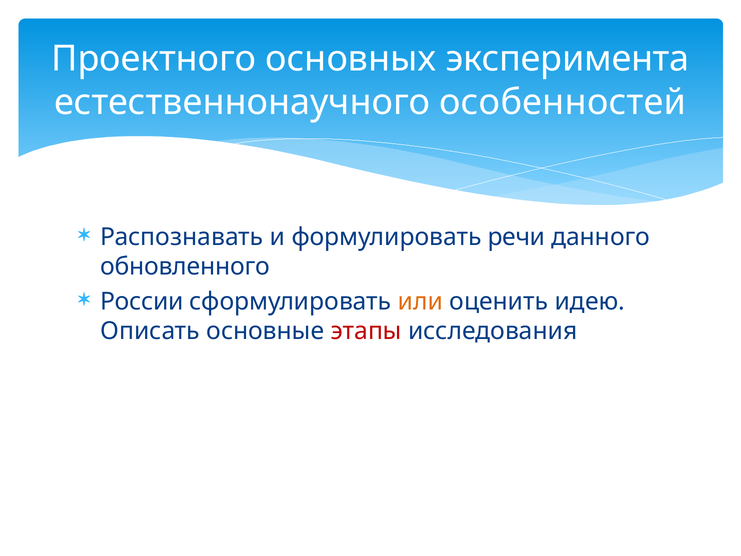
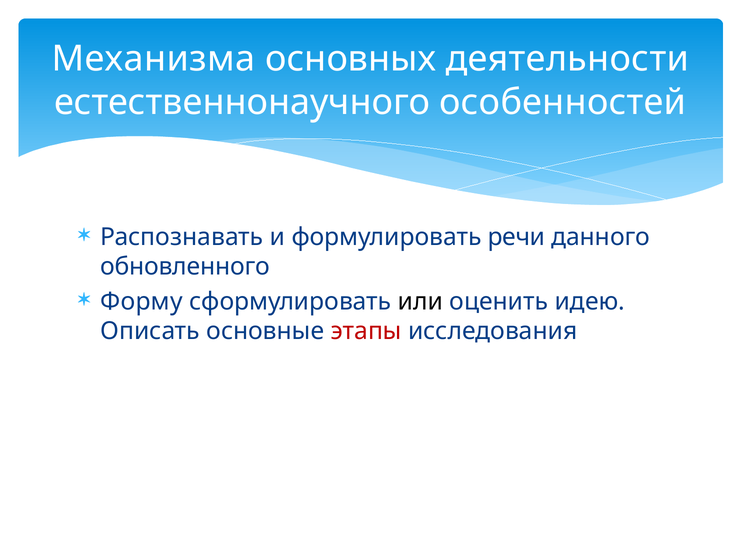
Проектного: Проектного -> Механизма
эксперимента: эксперимента -> деятельности
России: России -> Форму
или colour: orange -> black
